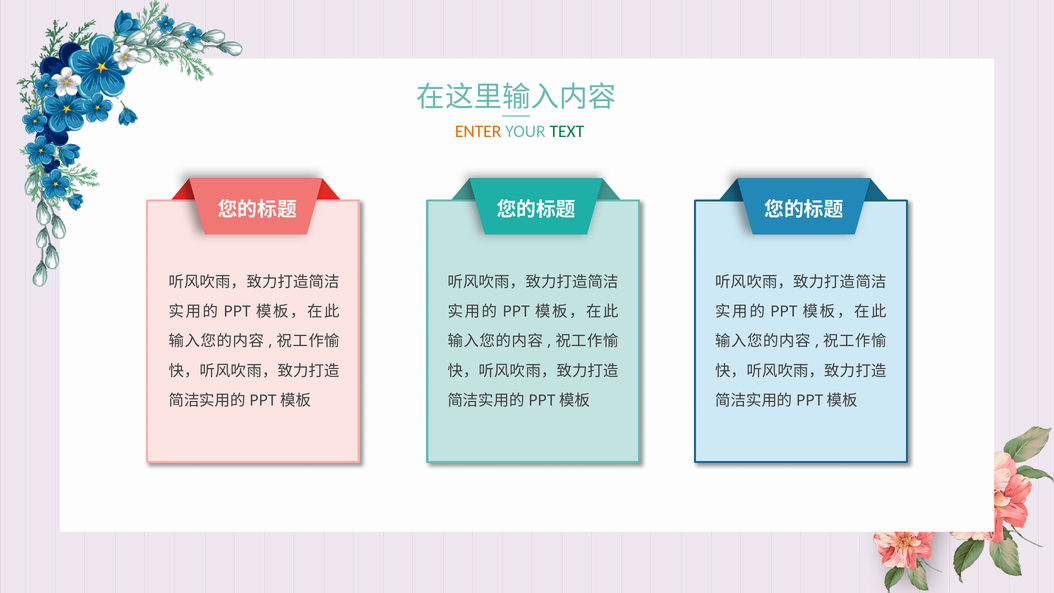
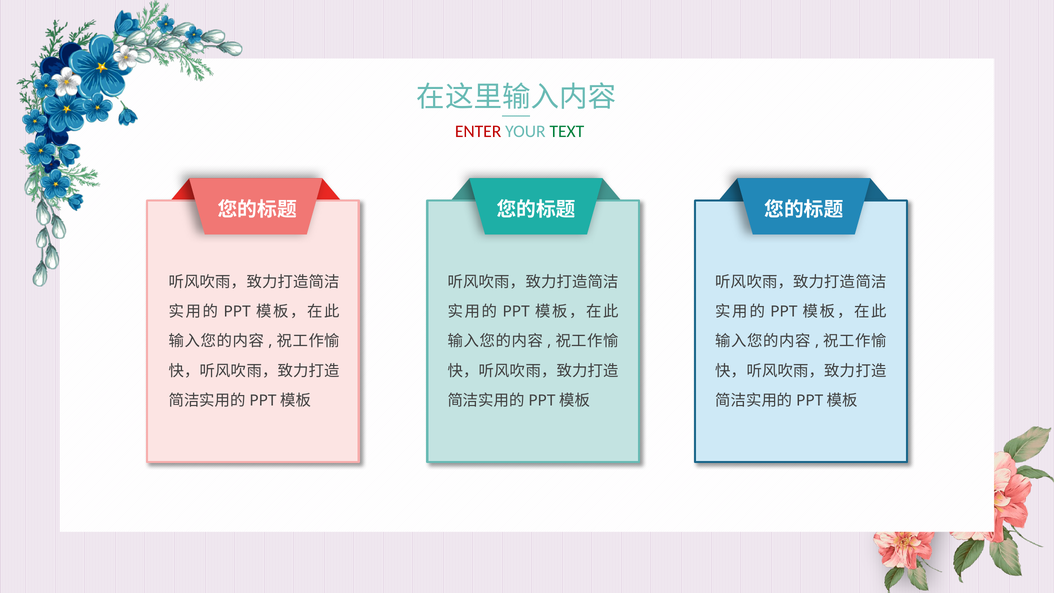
ENTER colour: orange -> red
